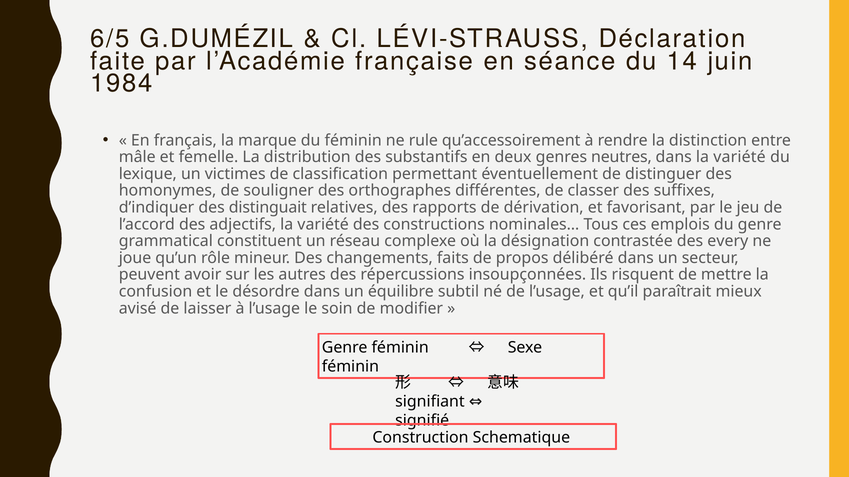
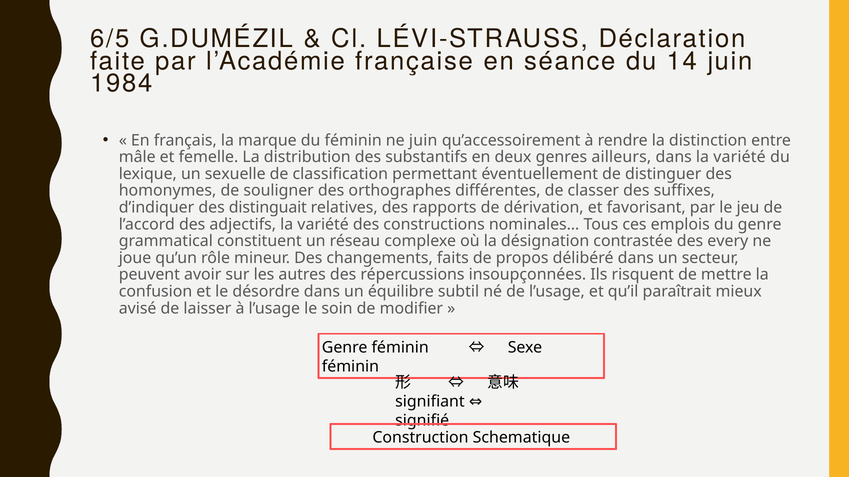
ne rule: rule -> juin
neutres: neutres -> ailleurs
victimes: victimes -> sexuelle
